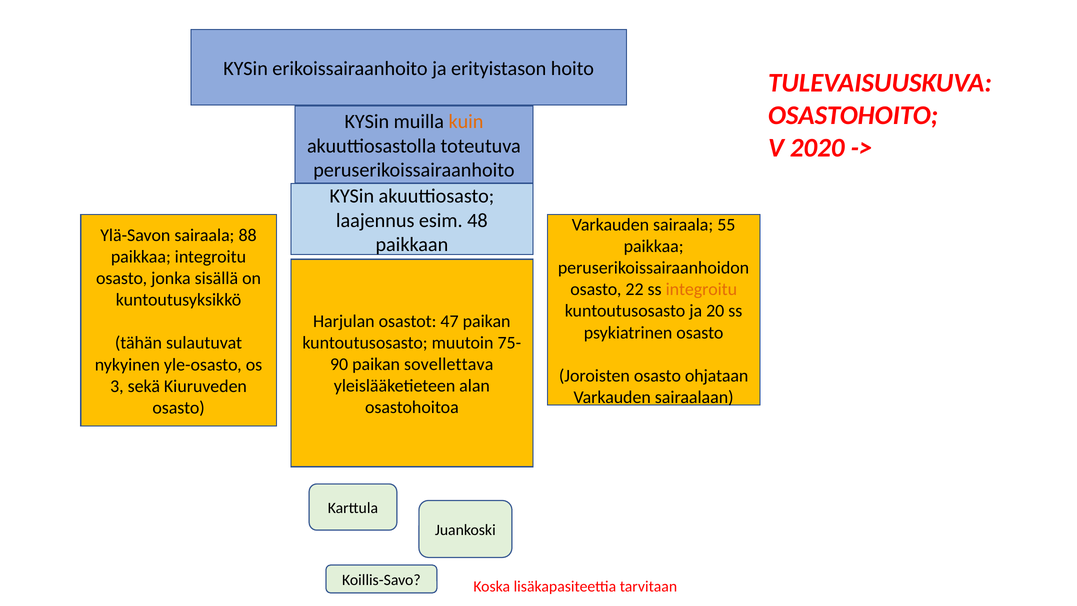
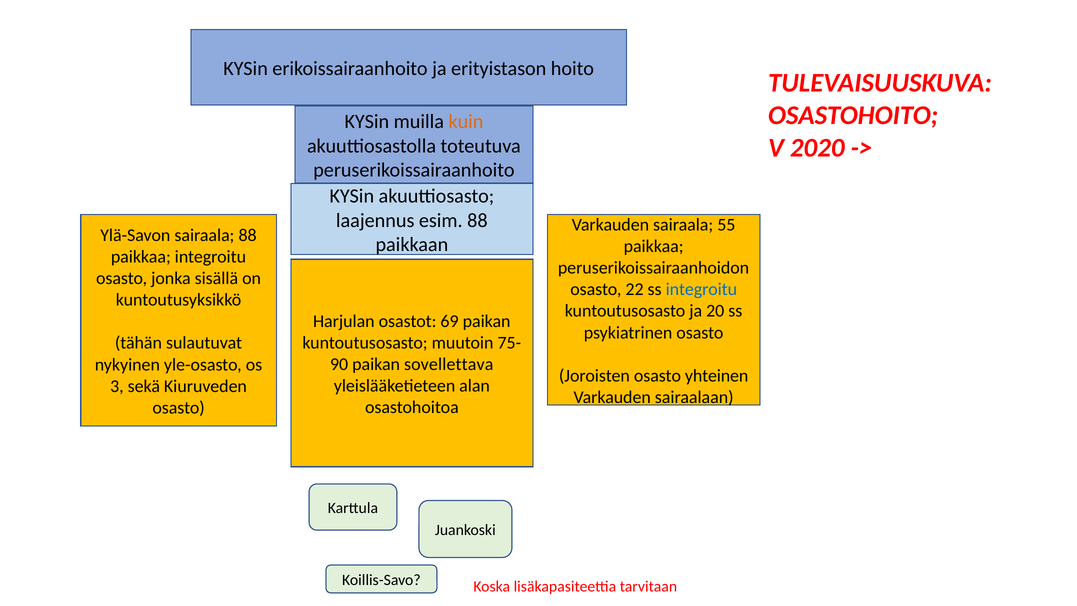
esim 48: 48 -> 88
integroitu at (701, 289) colour: orange -> blue
47: 47 -> 69
ohjataan: ohjataan -> yhteinen
